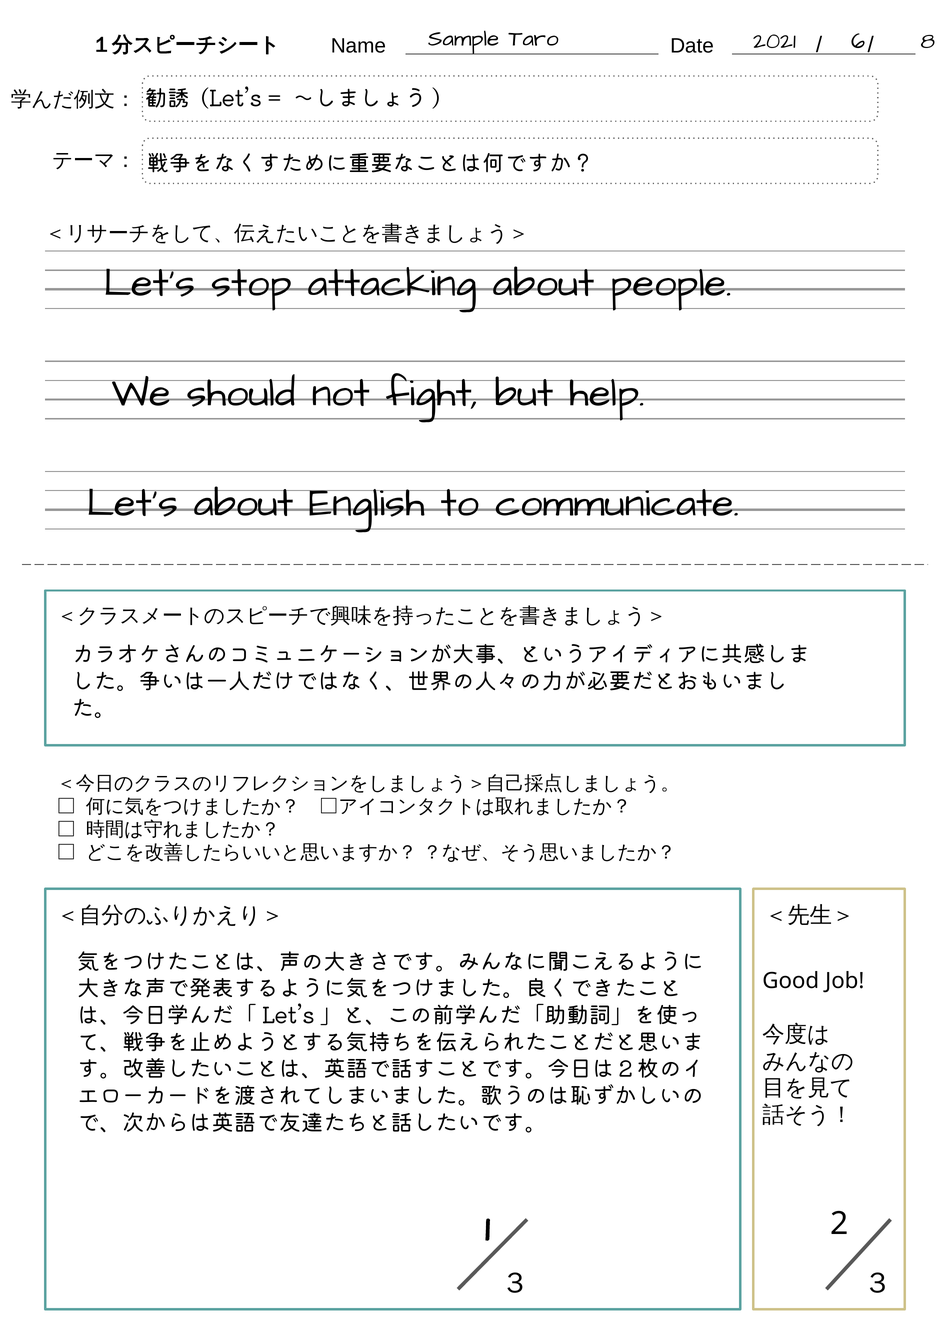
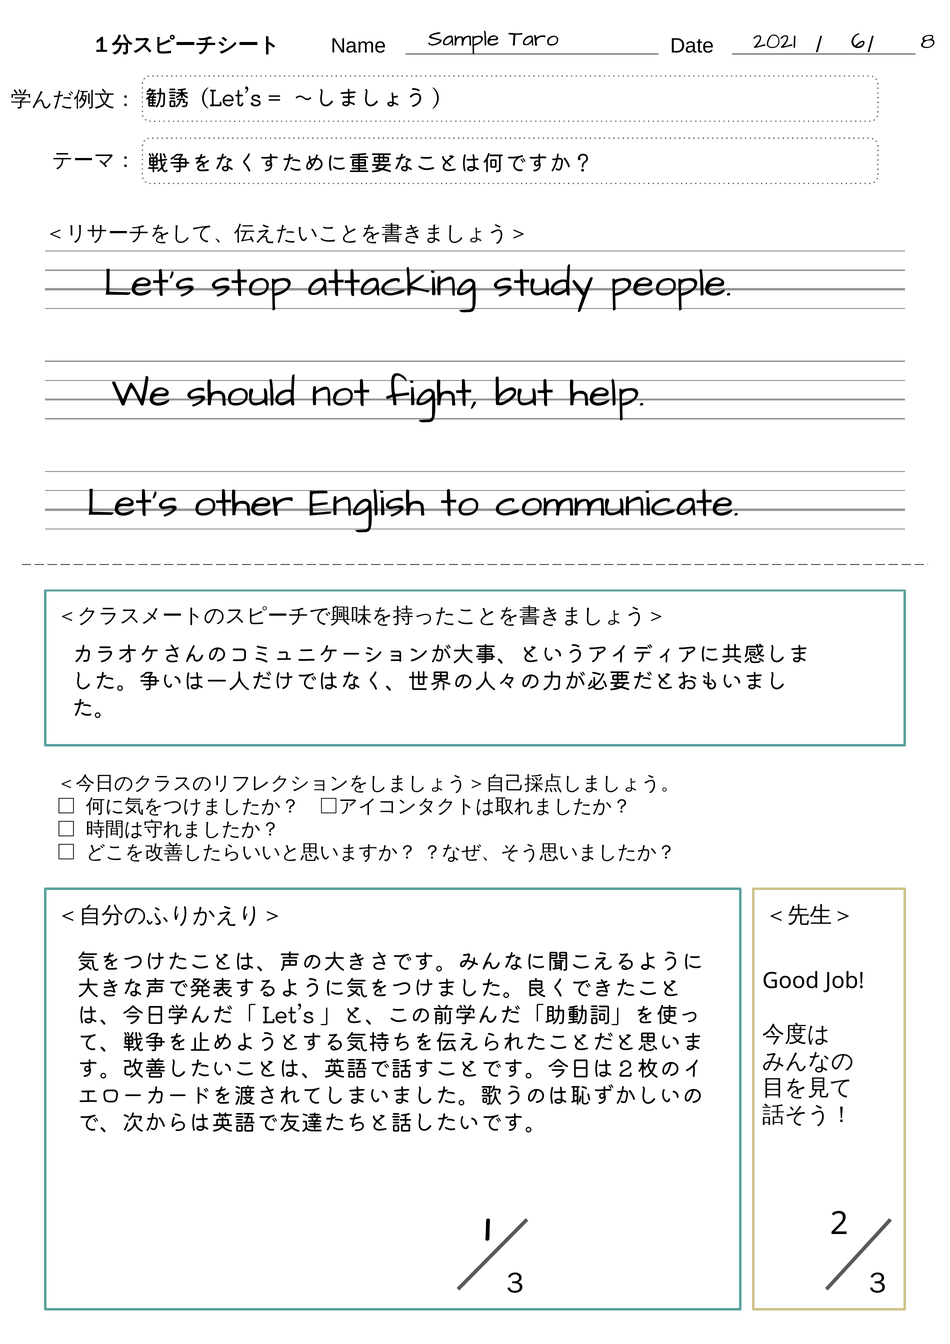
attacking about: about -> study
Let’s about: about -> other
